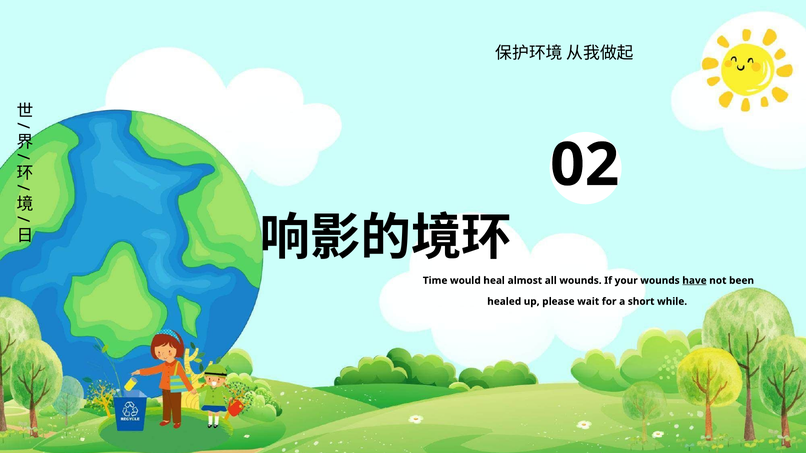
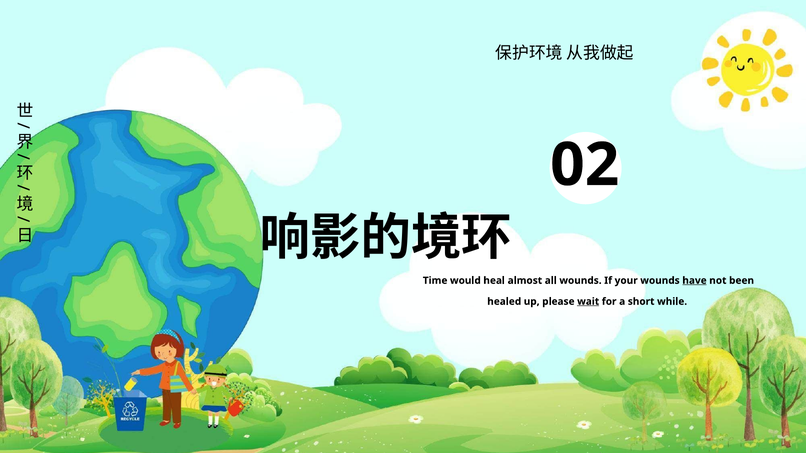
wait underline: none -> present
